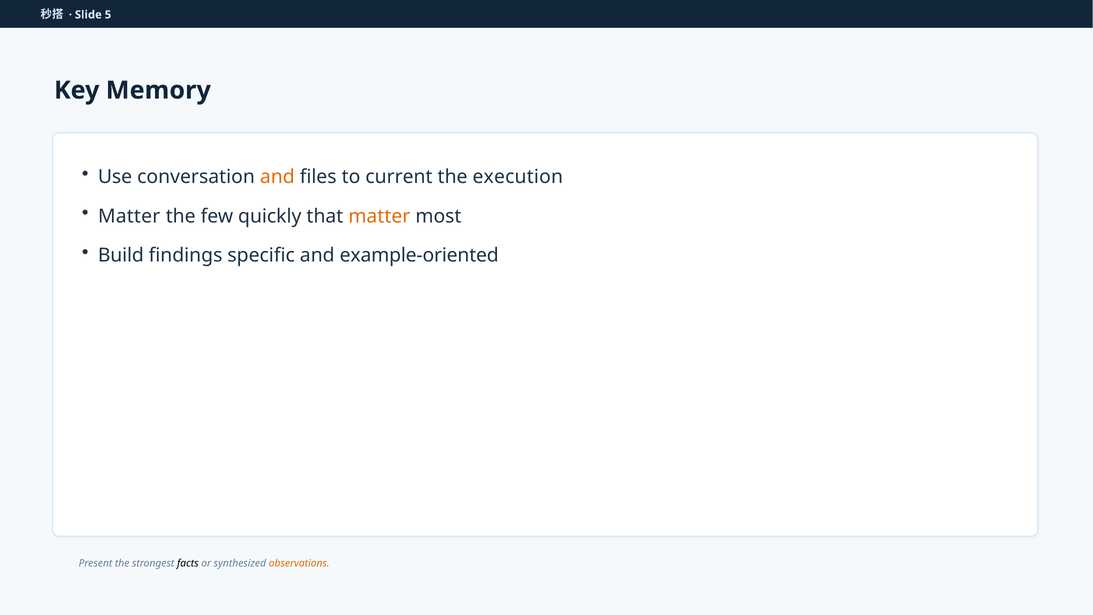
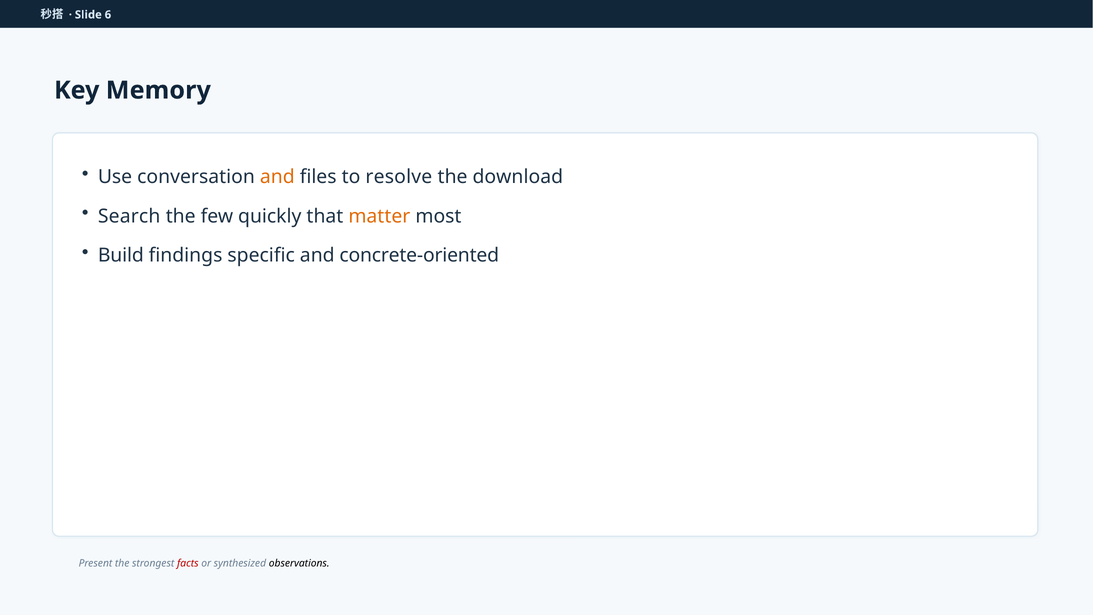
5: 5 -> 6
current: current -> resolve
execution: execution -> download
Matter at (129, 216): Matter -> Search
example-oriented: example-oriented -> concrete-oriented
facts colour: black -> red
observations colour: orange -> black
